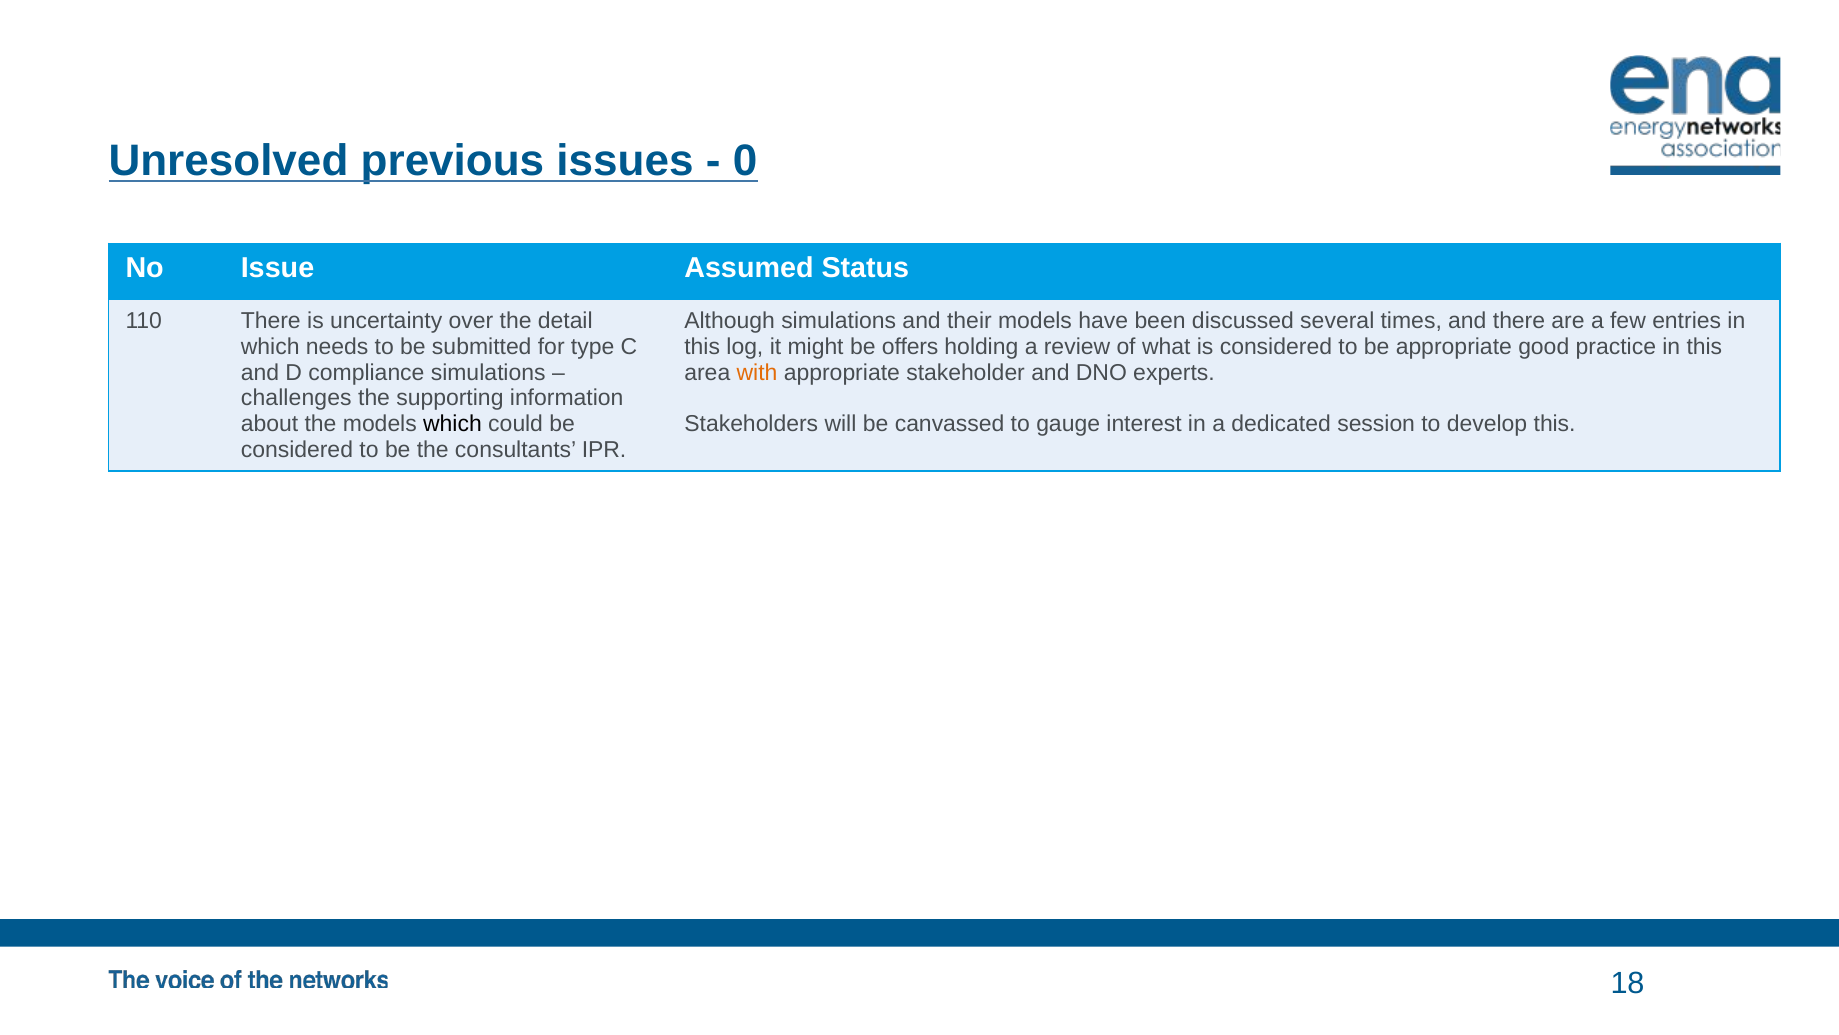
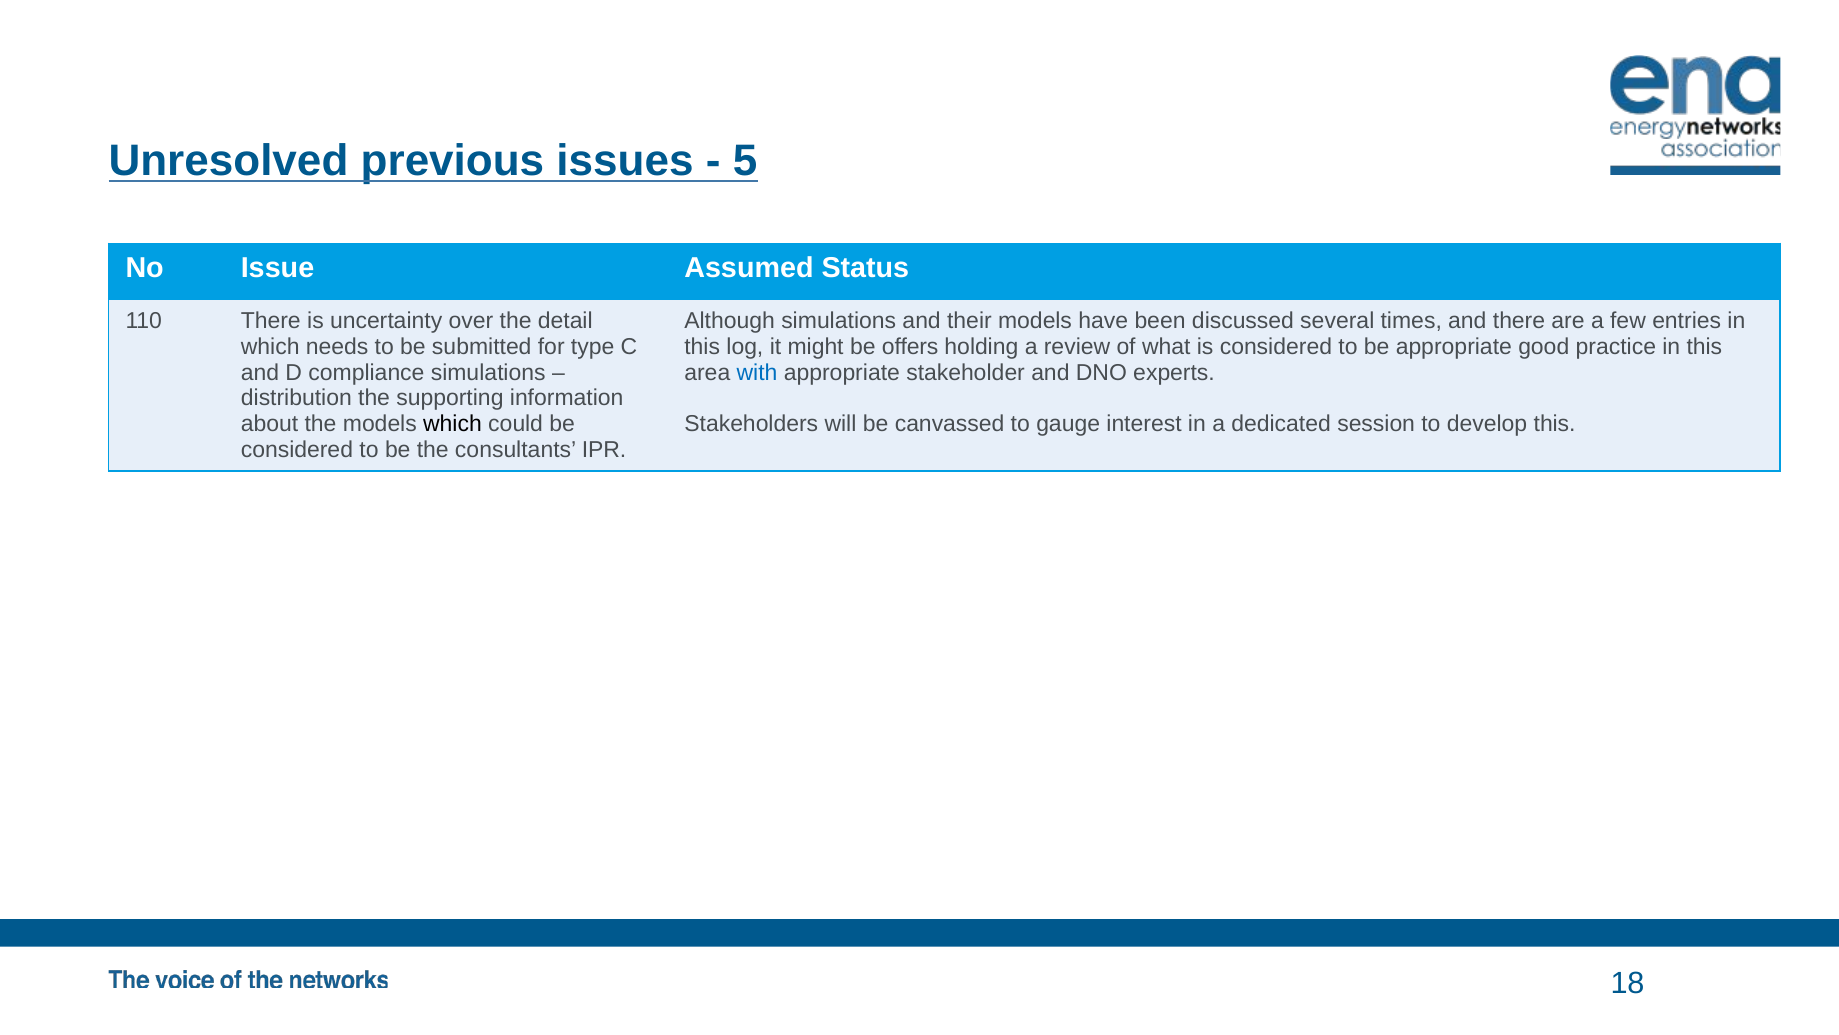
0: 0 -> 5
with colour: orange -> blue
challenges: challenges -> distribution
